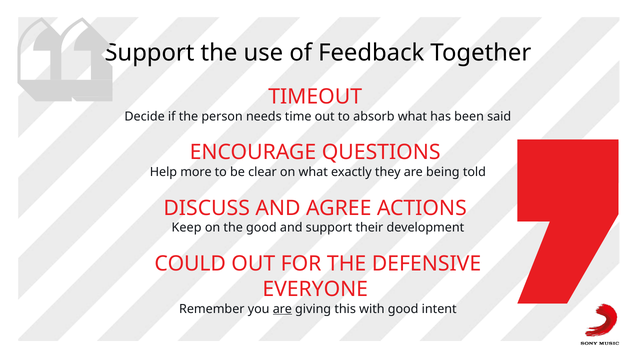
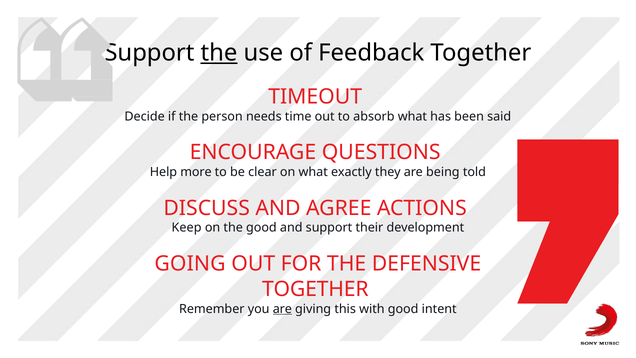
the at (219, 53) underline: none -> present
COULD: COULD -> GOING
EVERYONE at (315, 289): EVERYONE -> TOGETHER
